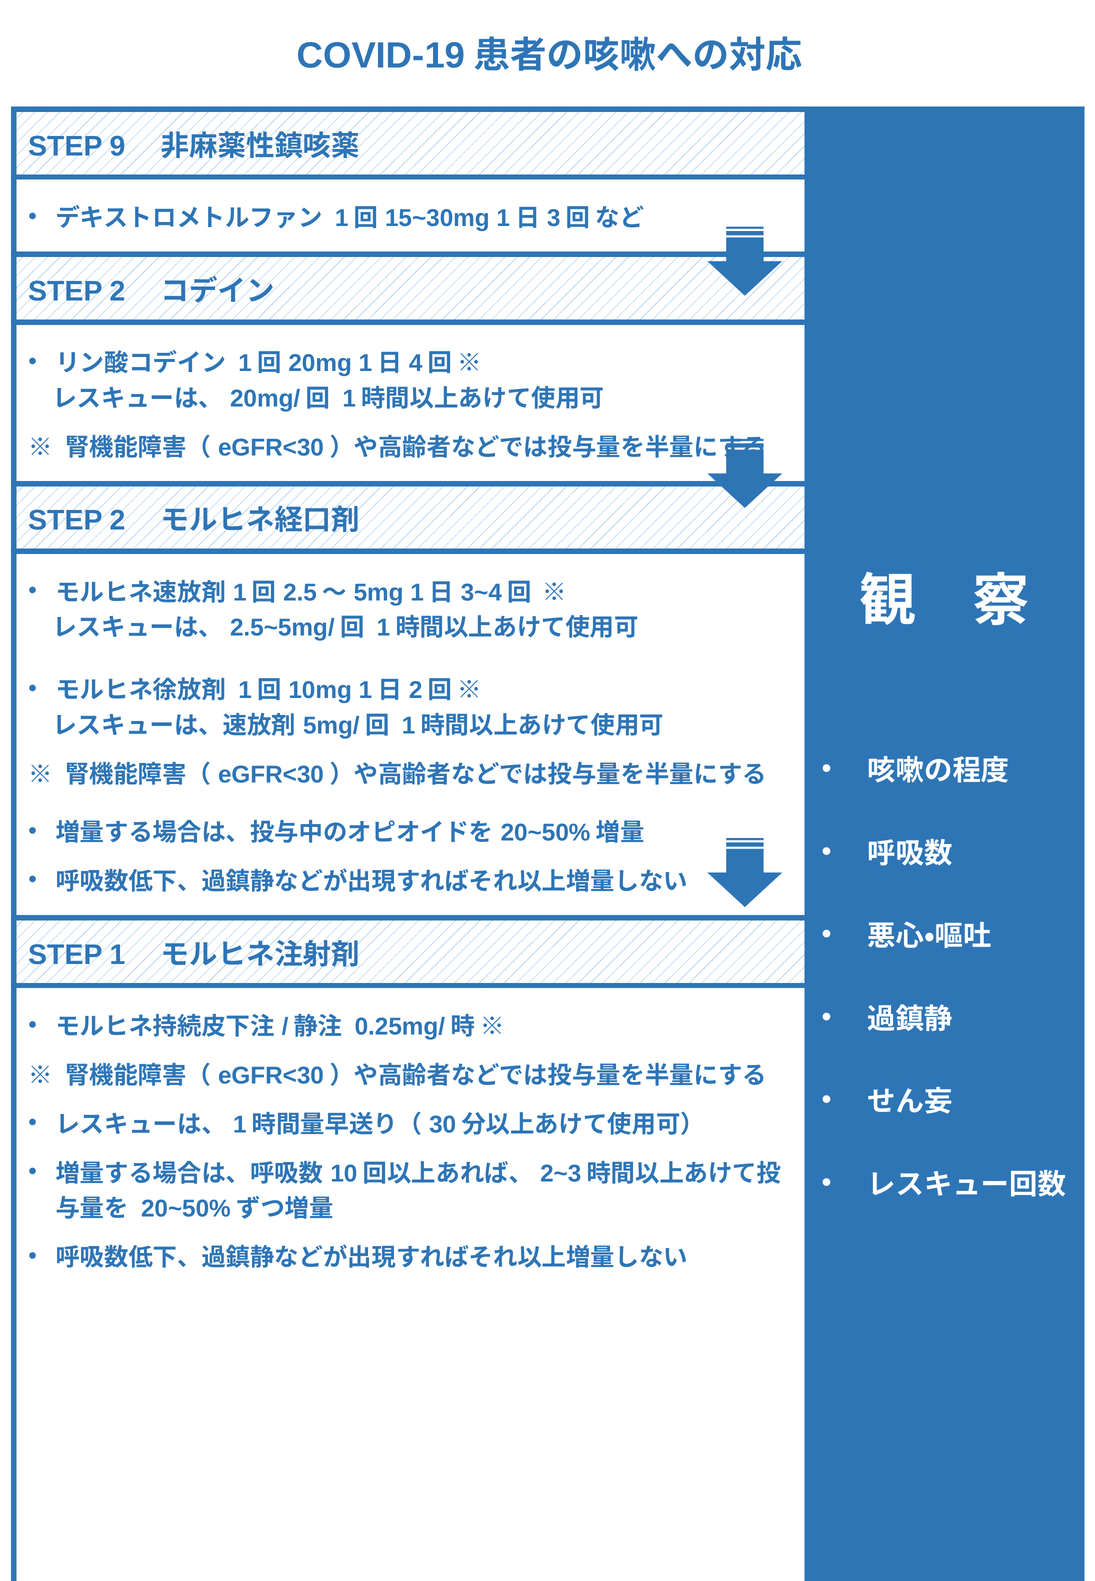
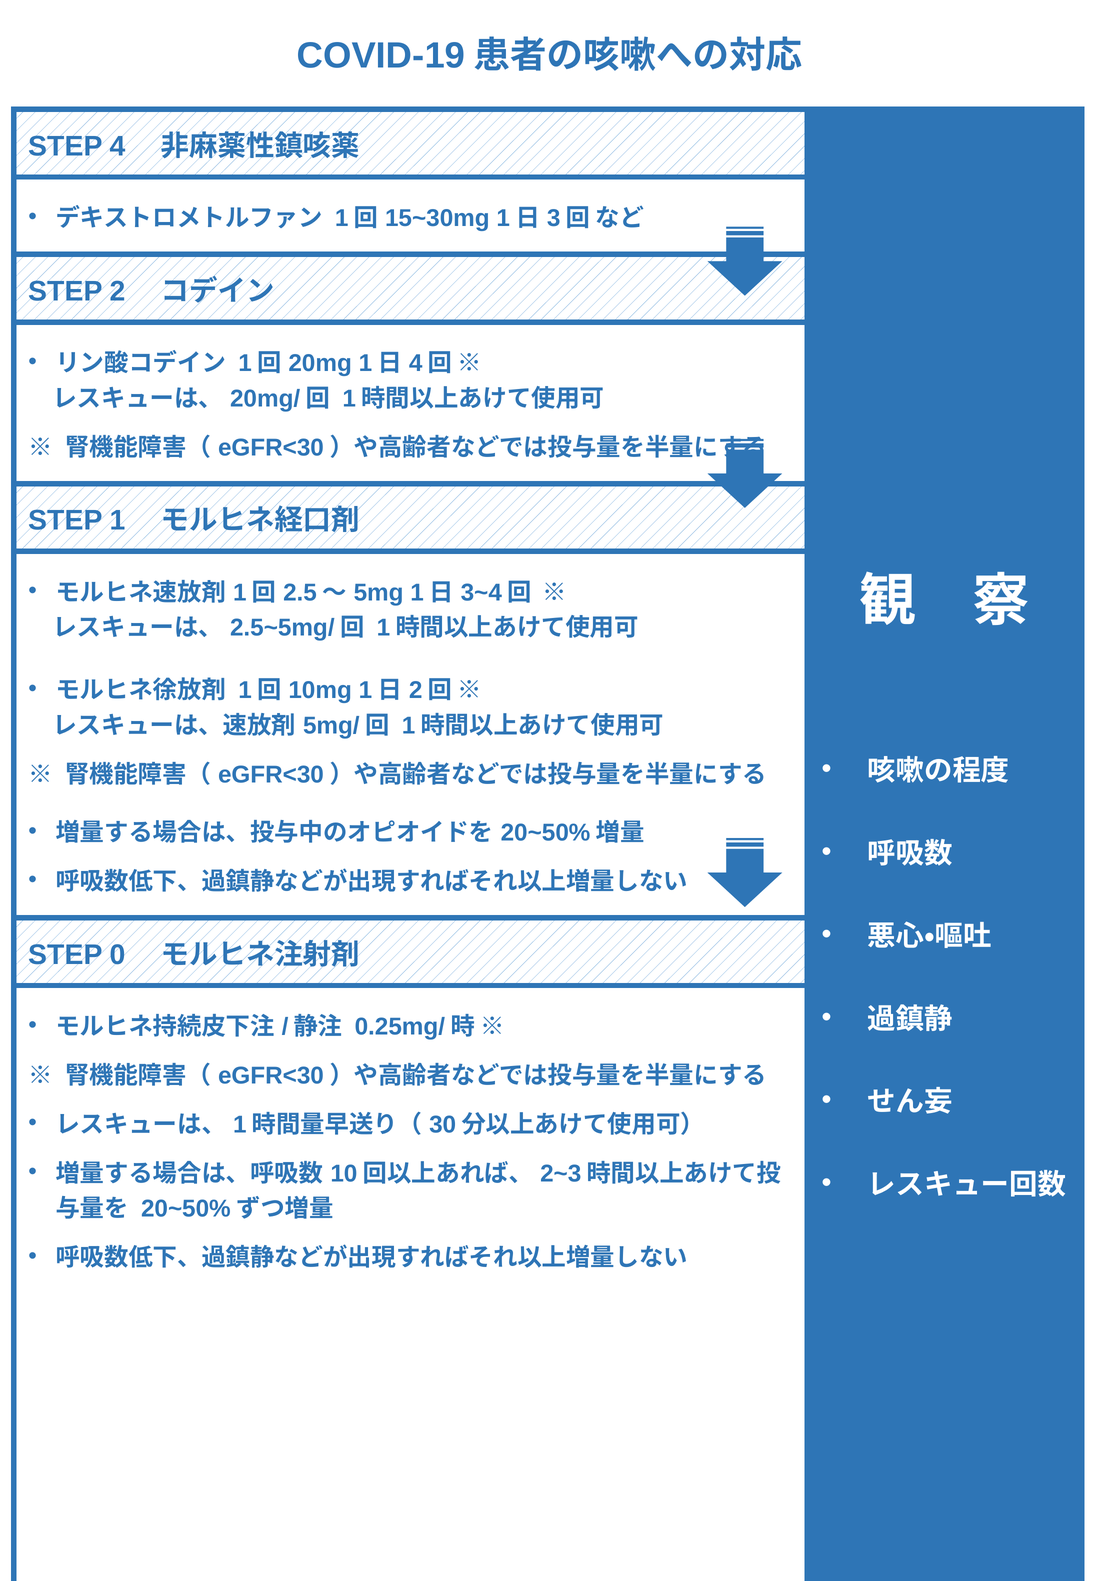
9: 9 -> 4
2 at (118, 521): 2 -> 1
1: 1 -> 0
